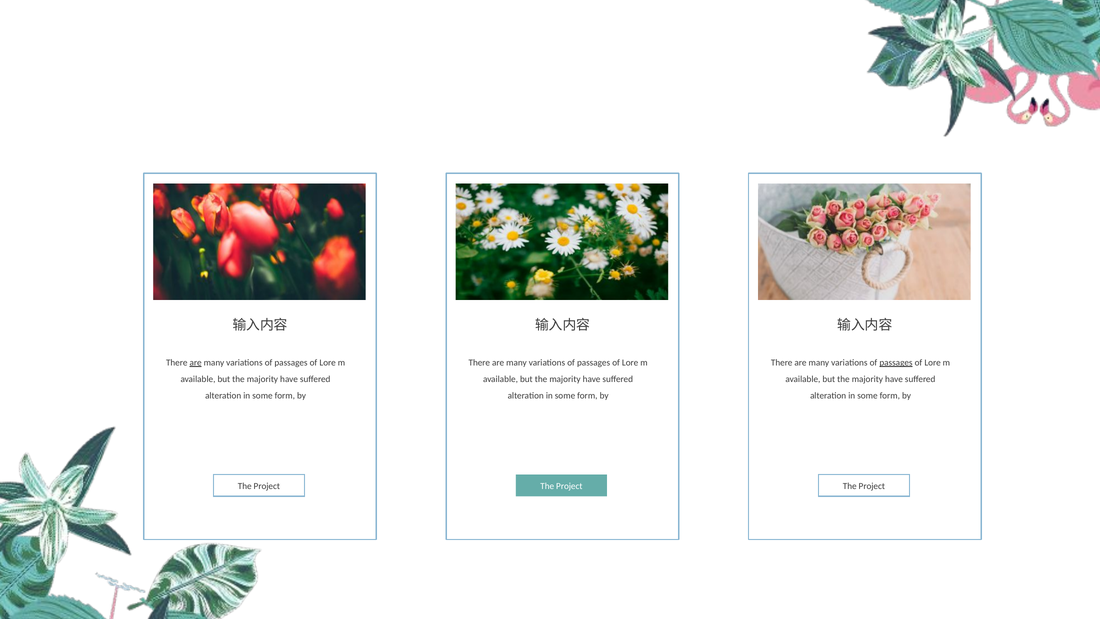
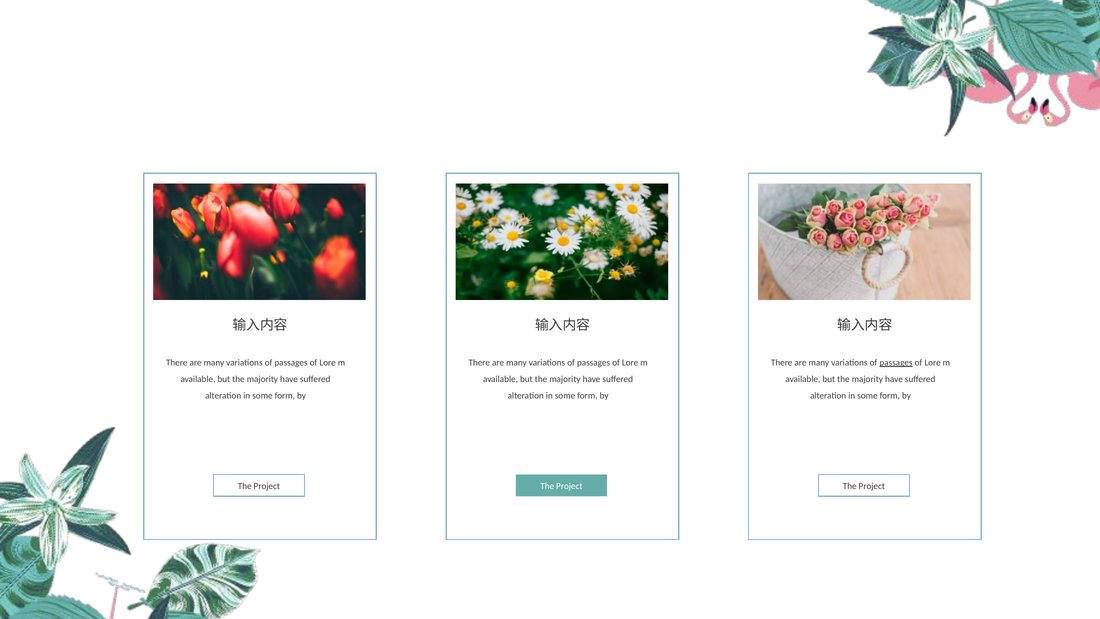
are at (196, 362) underline: present -> none
